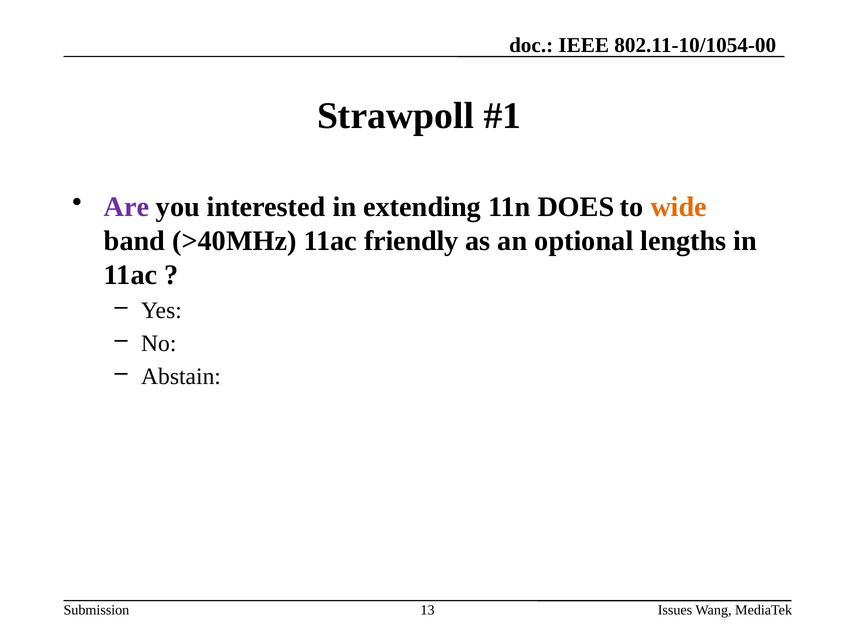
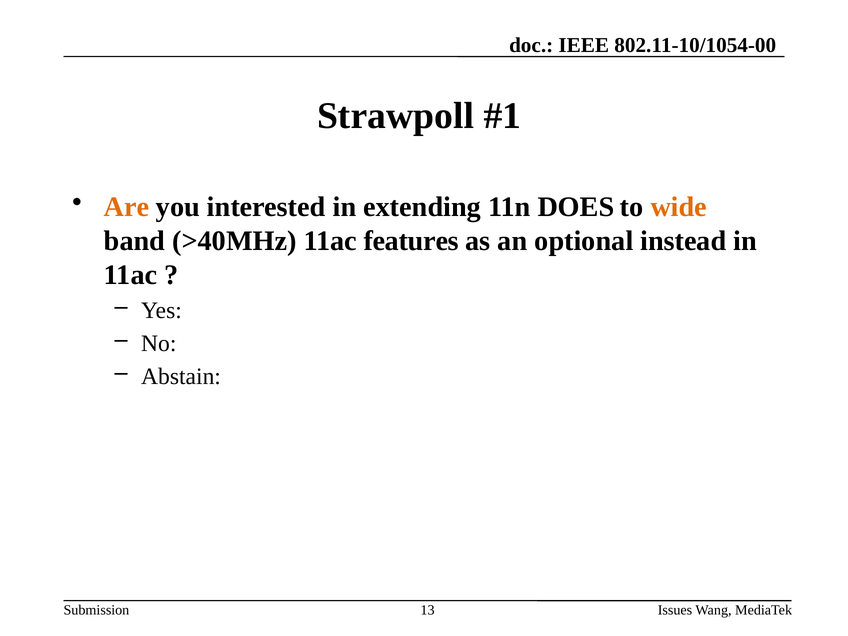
Are colour: purple -> orange
friendly: friendly -> features
lengths: lengths -> instead
